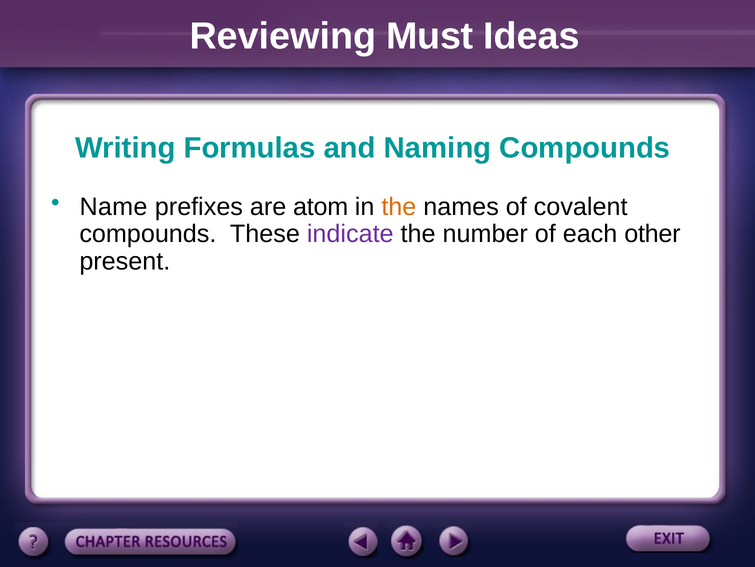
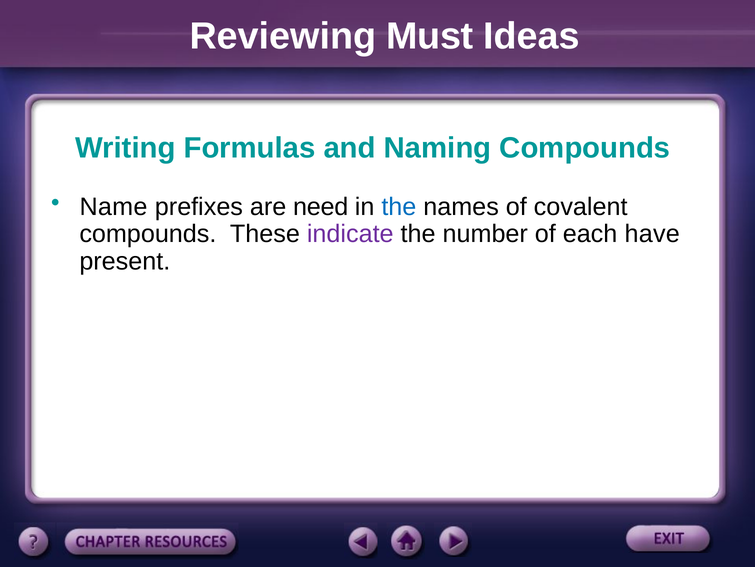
atom: atom -> need
the at (399, 207) colour: orange -> blue
other: other -> have
